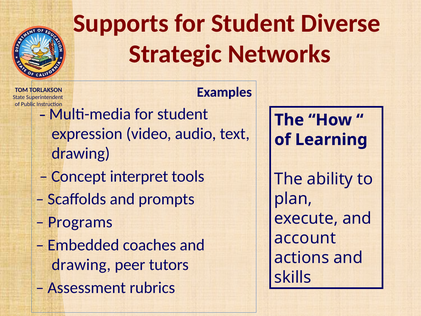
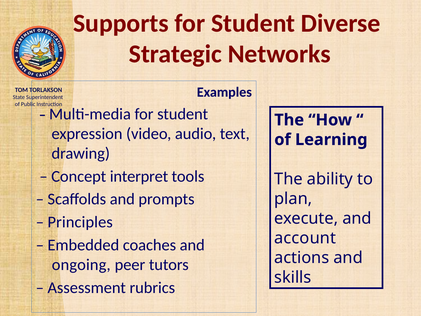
Programs: Programs -> Principles
drawing at (81, 265): drawing -> ongoing
